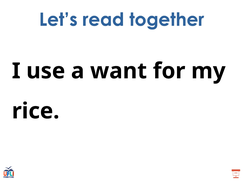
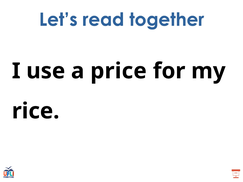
want: want -> price
